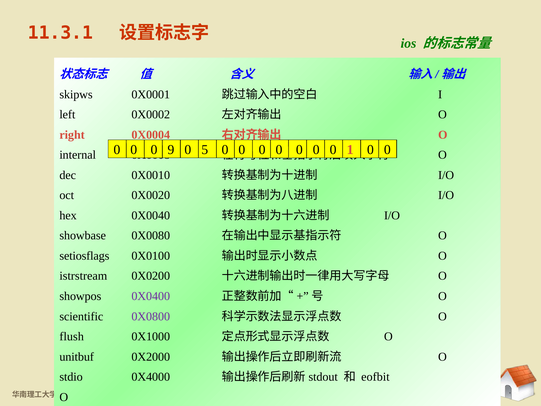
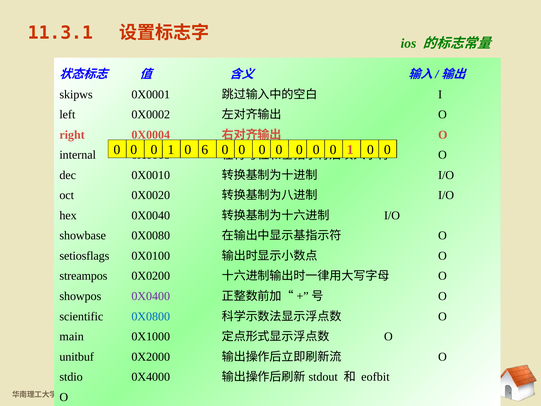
9 at (171, 150): 9 -> 1
5: 5 -> 6
istrstream: istrstream -> streampos
0X0800 colour: purple -> blue
flush: flush -> main
